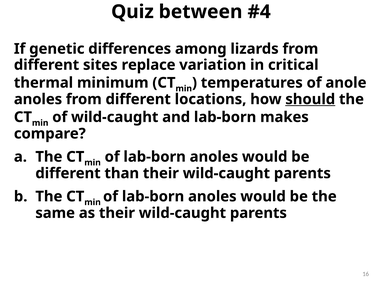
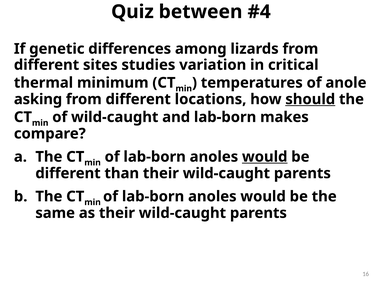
replace: replace -> studies
anoles at (38, 99): anoles -> asking
would at (265, 156) underline: none -> present
